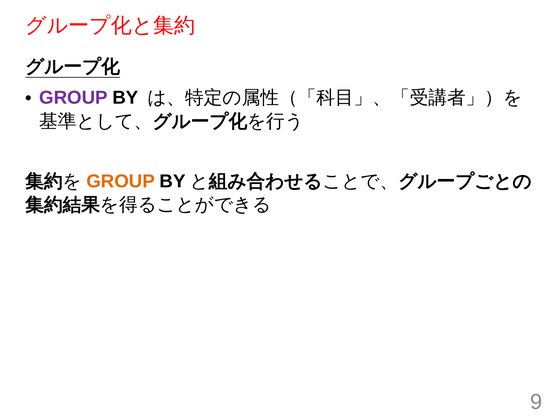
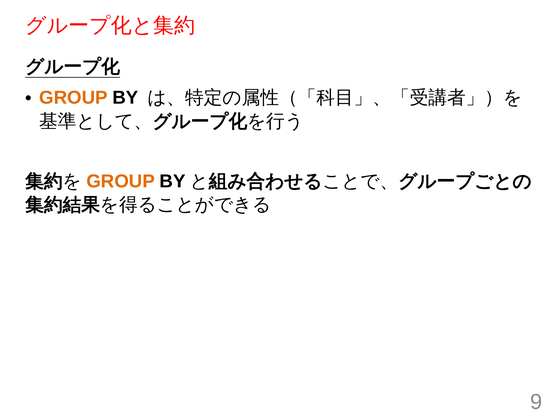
GROUP at (74, 98) colour: purple -> orange
